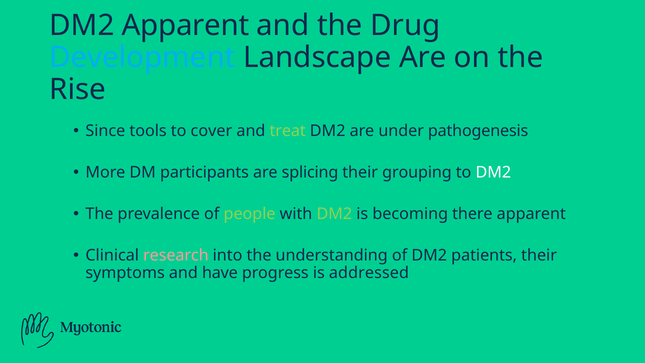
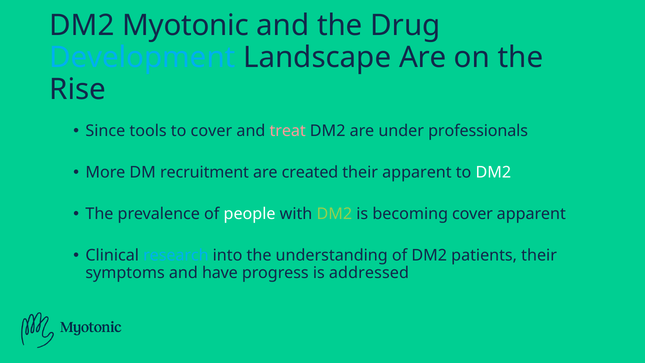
DM2 Apparent: Apparent -> Myotonic
treat colour: light green -> pink
pathogenesis: pathogenesis -> professionals
participants: participants -> recruitment
splicing: splicing -> created
their grouping: grouping -> apparent
people colour: light green -> white
becoming there: there -> cover
research colour: pink -> light blue
